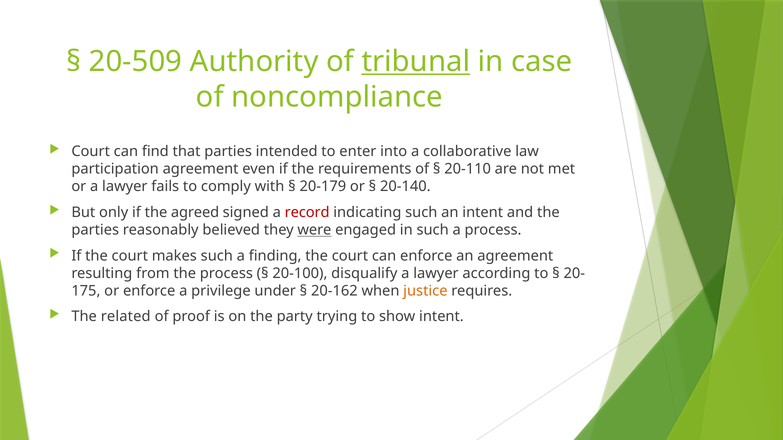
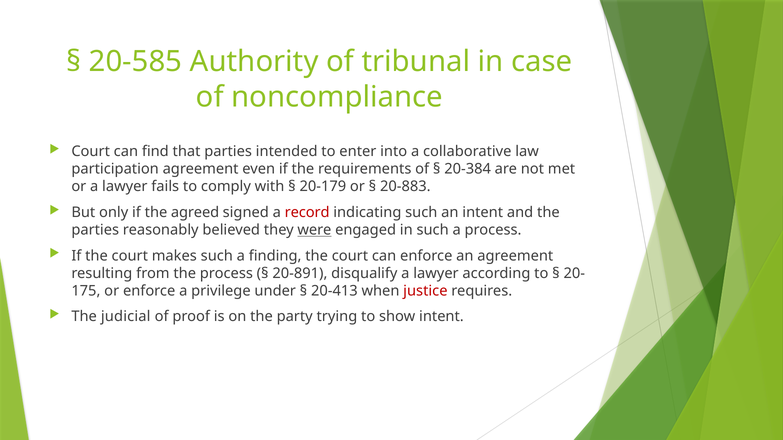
20-509: 20-509 -> 20-585
tribunal underline: present -> none
20-110: 20-110 -> 20-384
20-140: 20-140 -> 20-883
20-100: 20-100 -> 20-891
20-162: 20-162 -> 20-413
justice colour: orange -> red
related: related -> judicial
